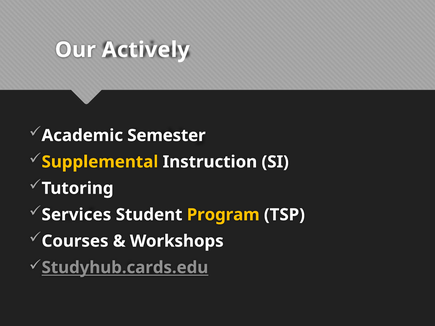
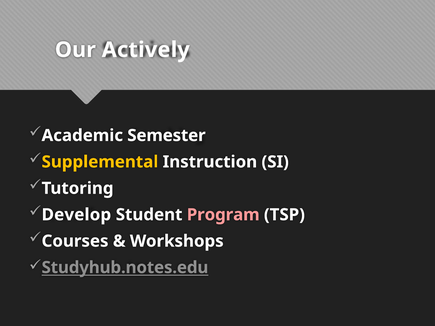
Services: Services -> Develop
Program colour: yellow -> pink
Studyhub.cards.edu: Studyhub.cards.edu -> Studyhub.notes.edu
